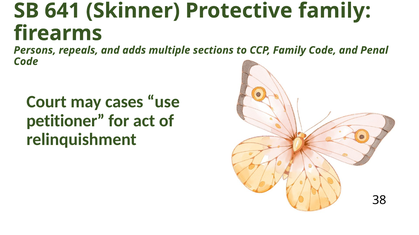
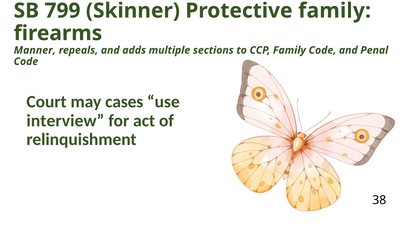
641: 641 -> 799
Persons: Persons -> Manner
petitioner: petitioner -> interview
